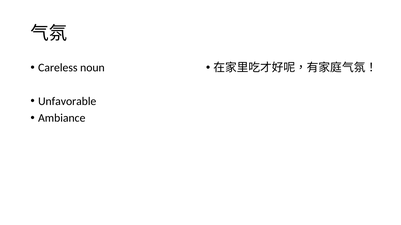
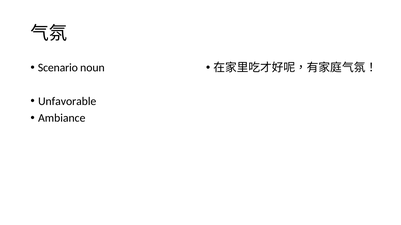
Careless: Careless -> Scenario
